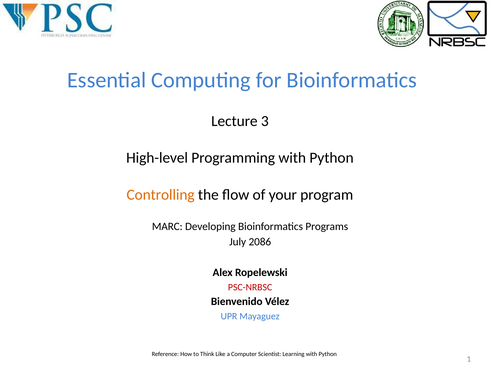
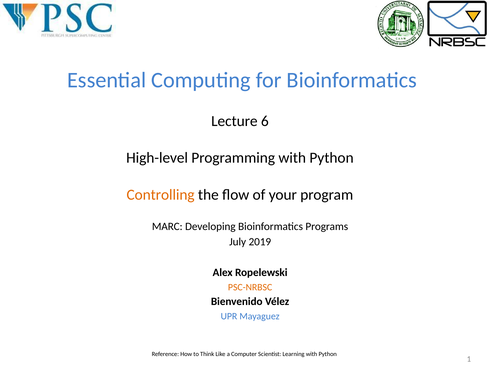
3: 3 -> 6
2086: 2086 -> 2019
PSC-NRBSC colour: red -> orange
